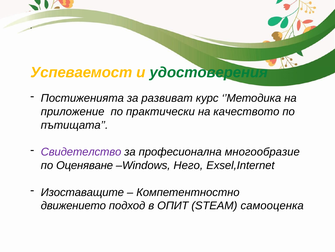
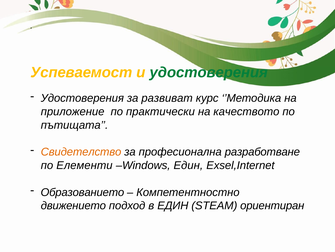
Постиженията at (82, 98): Постиженията -> Удостоверения
Свидетелство colour: purple -> orange
многообразие: многообразие -> разработване
Оценяване: Оценяване -> Елементи
Windows Него: Него -> Един
Изоставащите: Изоставащите -> Образованието
в ОПИТ: ОПИТ -> ЕДИН
самооценка: самооценка -> ориентиран
